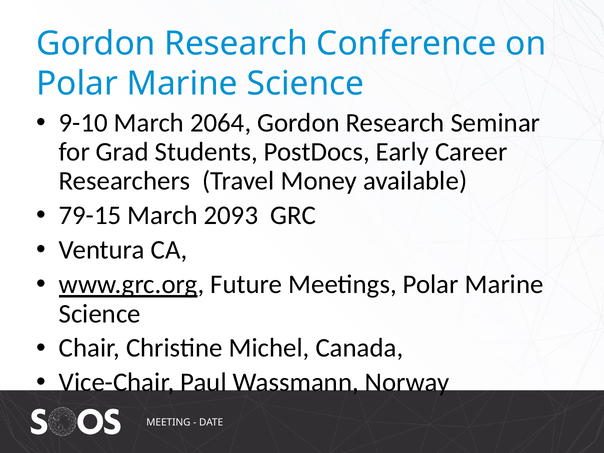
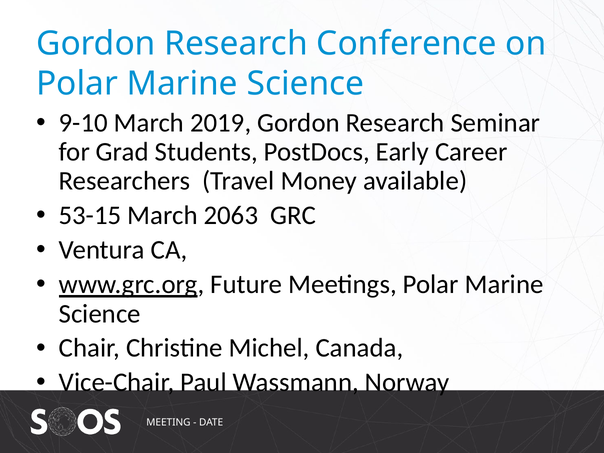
2064: 2064 -> 2019
79-15: 79-15 -> 53-15
2093: 2093 -> 2063
